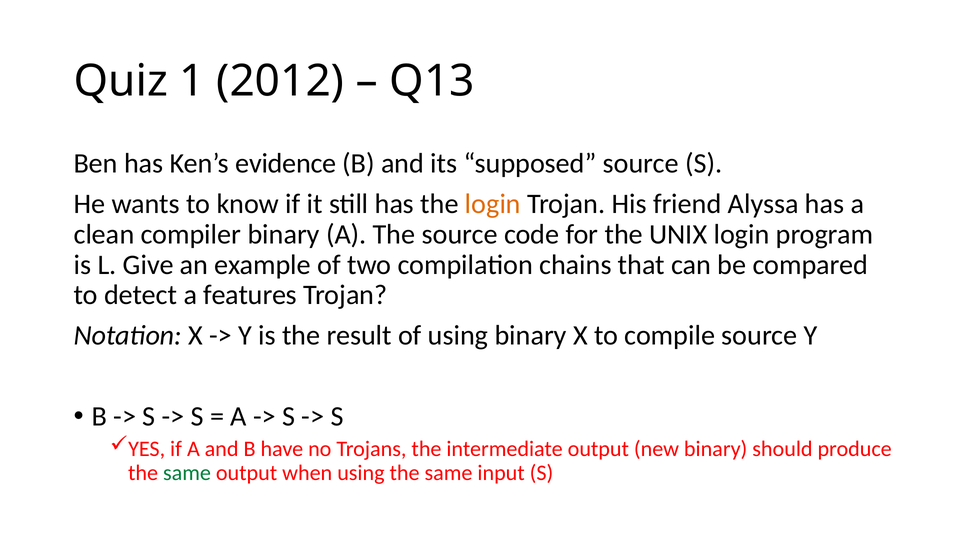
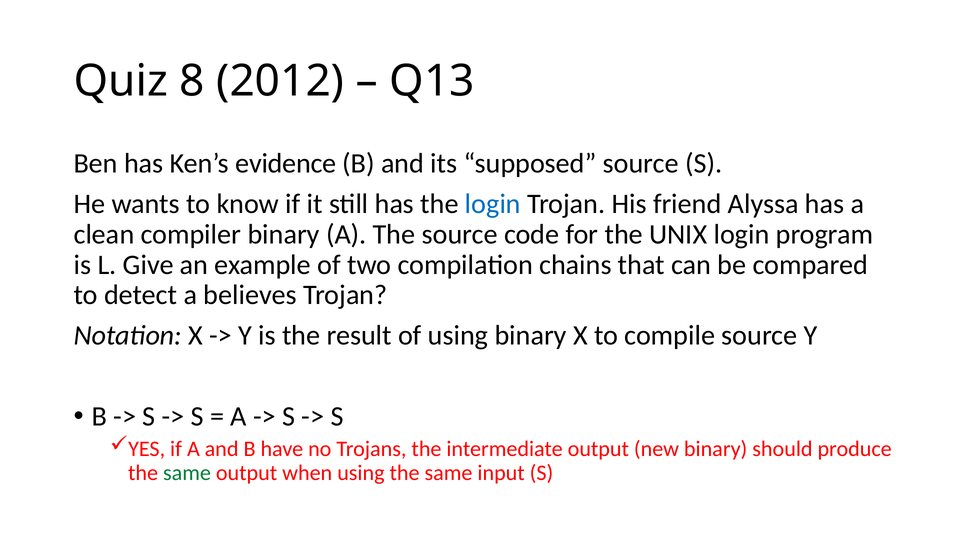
1: 1 -> 8
login at (493, 204) colour: orange -> blue
features: features -> believes
